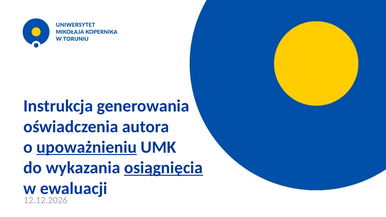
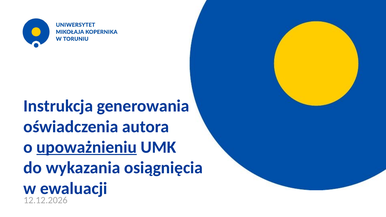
osiągnięcia underline: present -> none
